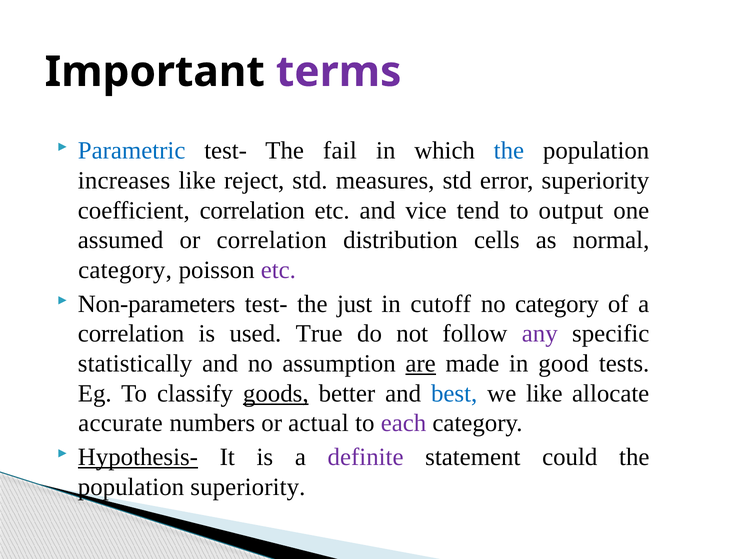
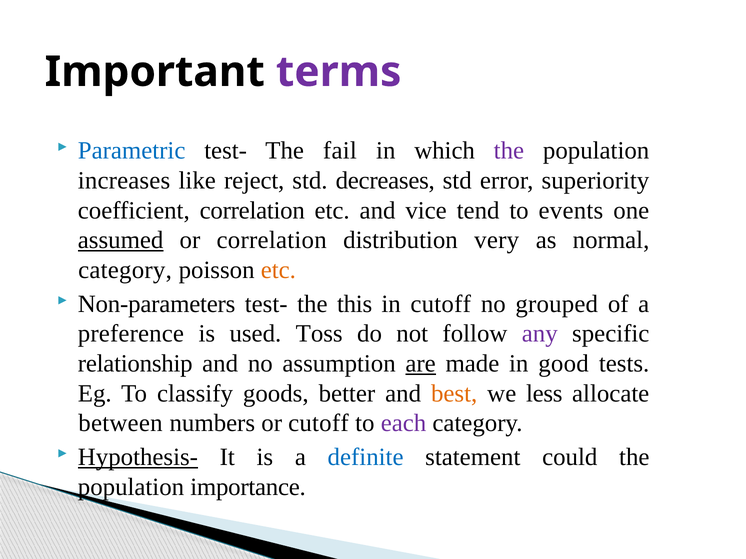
the at (509, 151) colour: blue -> purple
measures: measures -> decreases
output: output -> events
assumed underline: none -> present
cells: cells -> very
etc at (278, 270) colour: purple -> orange
just: just -> this
no category: category -> grouped
correlation at (131, 334): correlation -> preference
True: True -> Toss
statistically: statistically -> relationship
goods underline: present -> none
best colour: blue -> orange
we like: like -> less
accurate: accurate -> between
or actual: actual -> cutoff
definite colour: purple -> blue
population superiority: superiority -> importance
